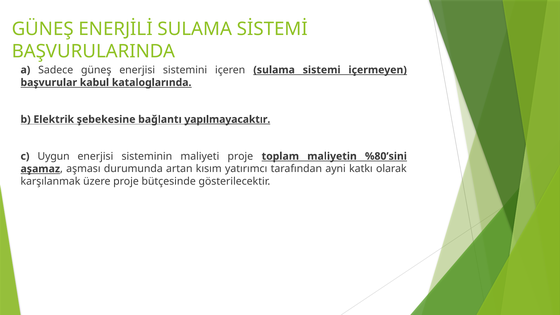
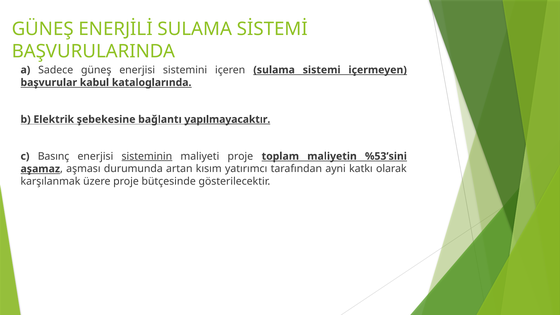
Uygun: Uygun -> Basınç
sisteminin underline: none -> present
%80’sini: %80’sini -> %53’sini
